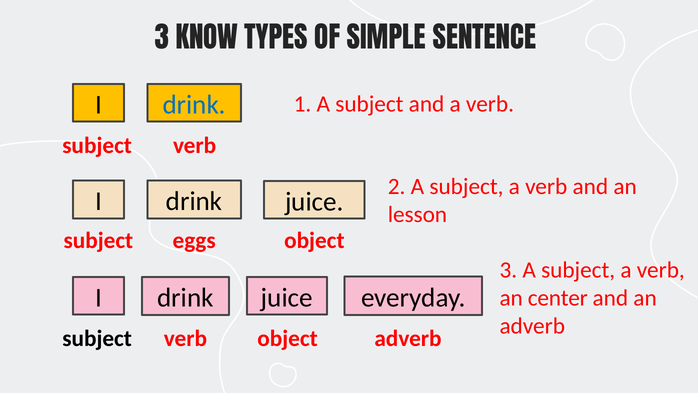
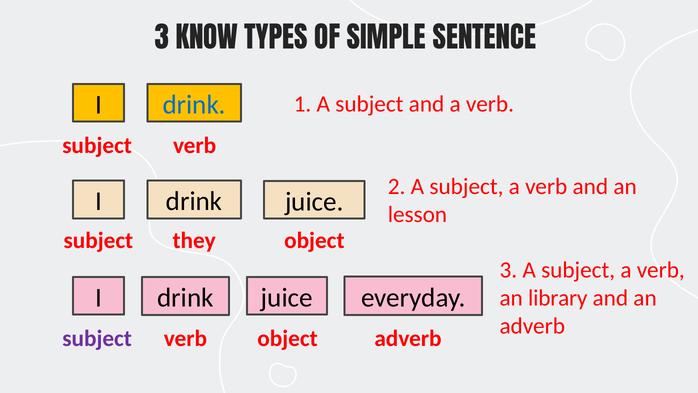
eggs: eggs -> they
center: center -> library
subject at (97, 338) colour: black -> purple
